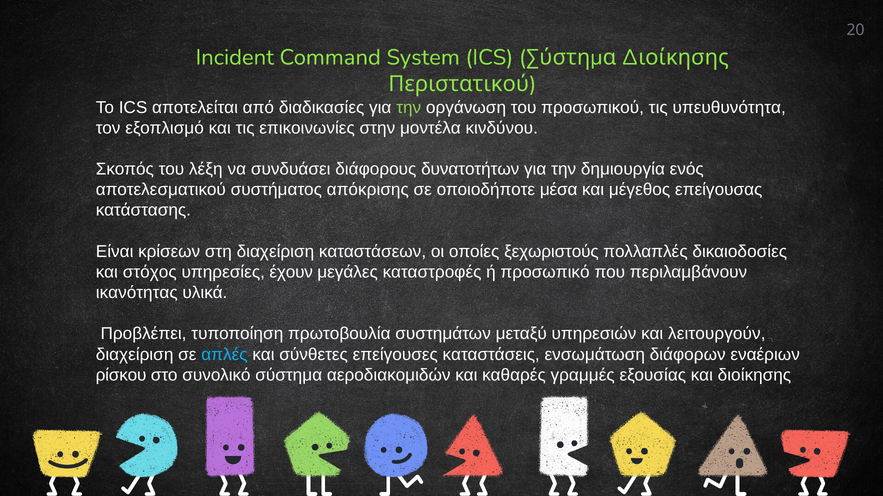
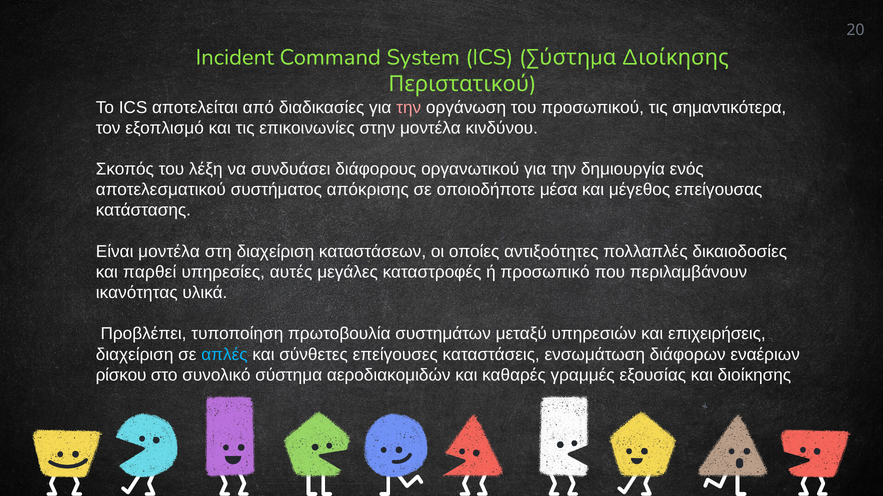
την at (409, 108) colour: light green -> pink
υπευθυνότητα: υπευθυνότητα -> σημαντικότερα
δυνατοτήτων: δυνατοτήτων -> οργανωτικού
Είναι κρίσεων: κρίσεων -> μοντέλα
ξεχωριστούς: ξεχωριστούς -> αντιξοότητες
στόχος: στόχος -> παρθεί
έχουν: έχουν -> αυτές
λειτουργούν: λειτουργούν -> επιχειρήσεις
